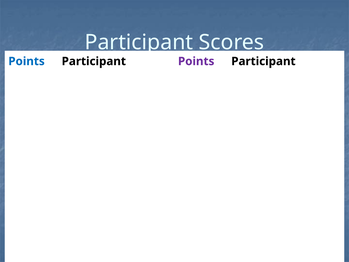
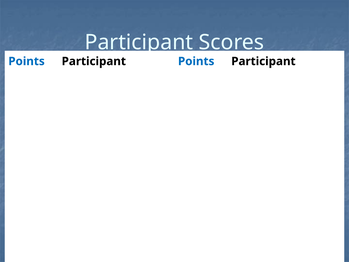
Points at (196, 61) colour: purple -> blue
